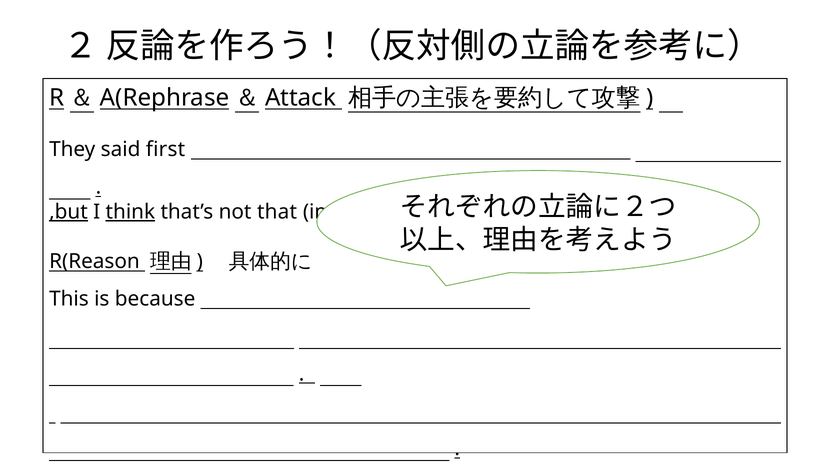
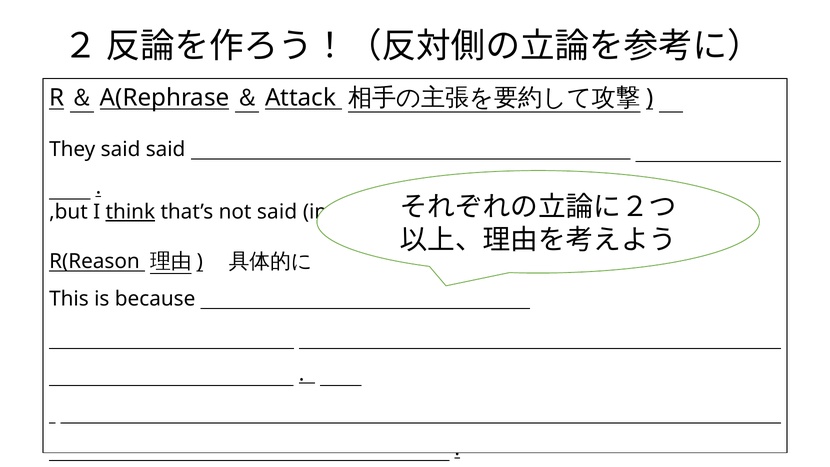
said first: first -> said
,but underline: present -> none
not that: that -> said
